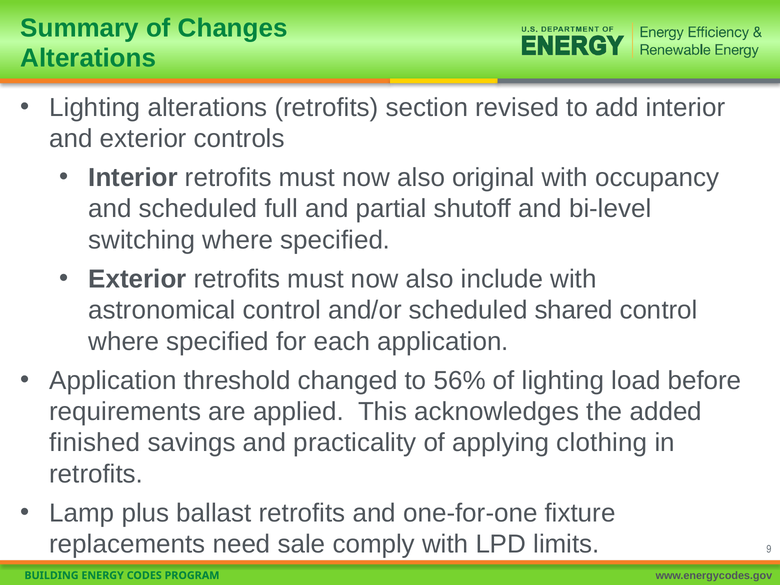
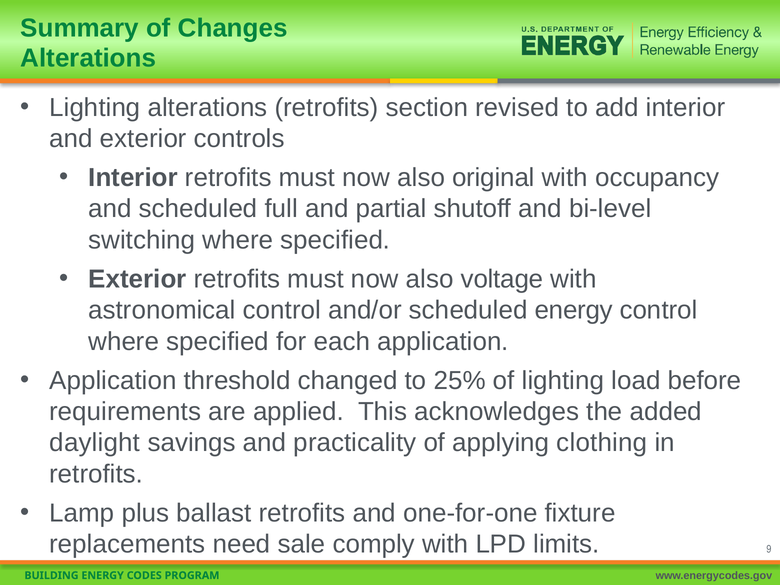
include: include -> voltage
scheduled shared: shared -> energy
56%: 56% -> 25%
finished: finished -> daylight
